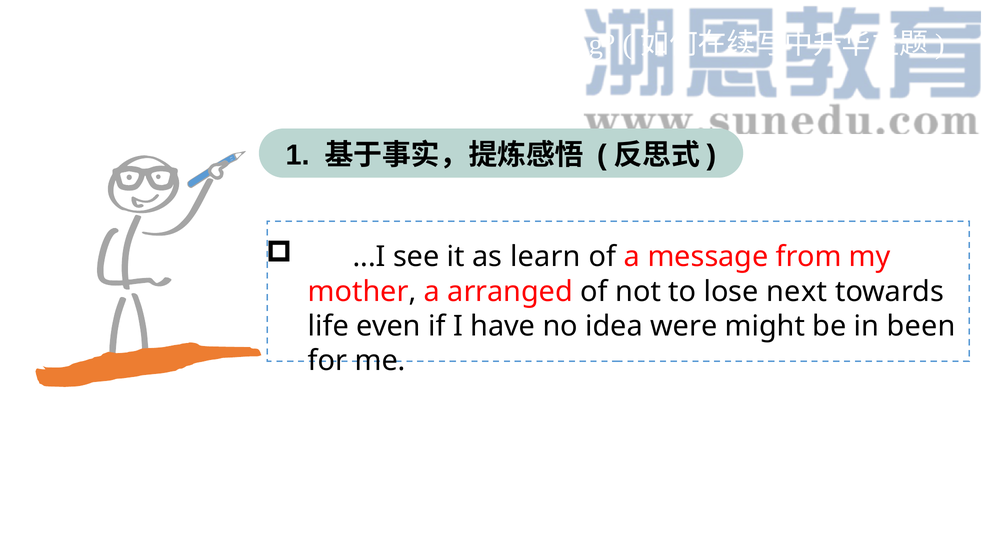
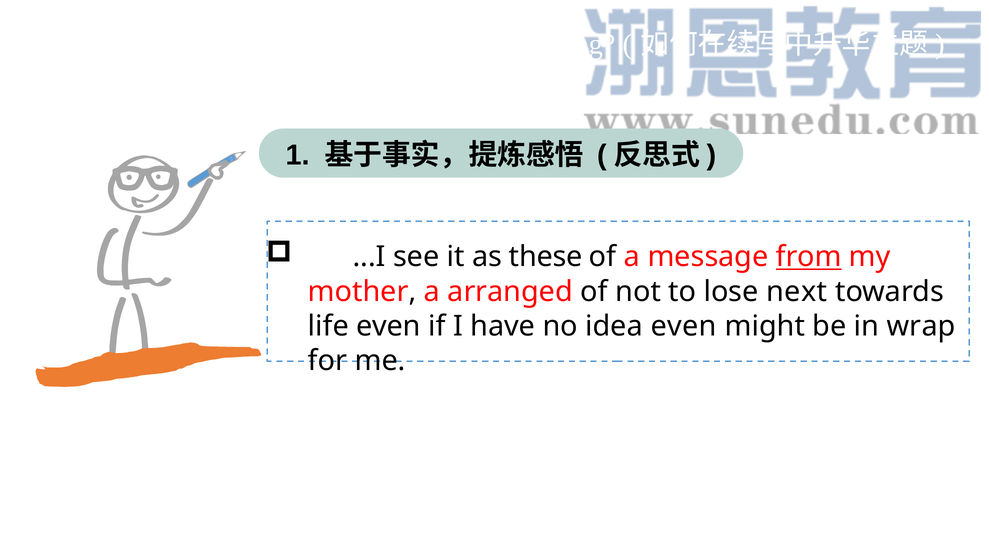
learn: learn -> these
from underline: none -> present
idea were: were -> even
been: been -> wrap
